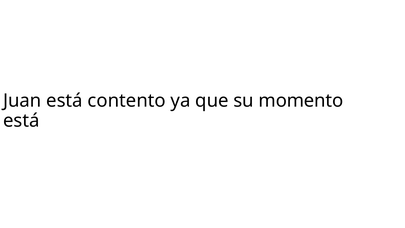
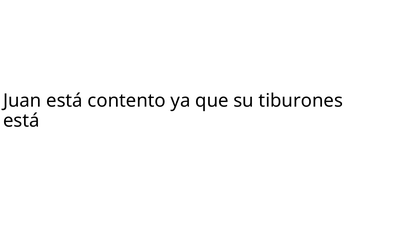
momento: momento -> tiburones
